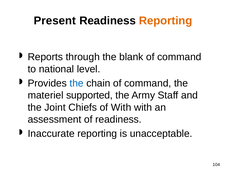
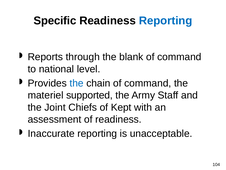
Present: Present -> Specific
Reporting at (166, 21) colour: orange -> blue
of With: With -> Kept
